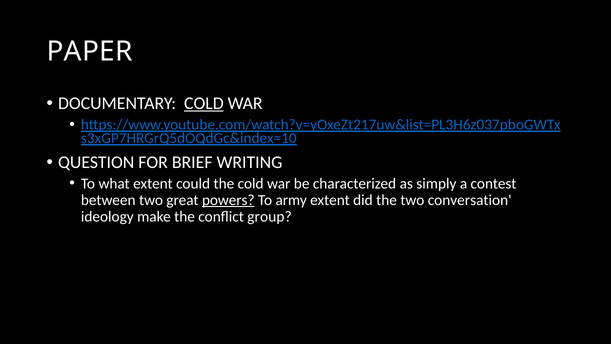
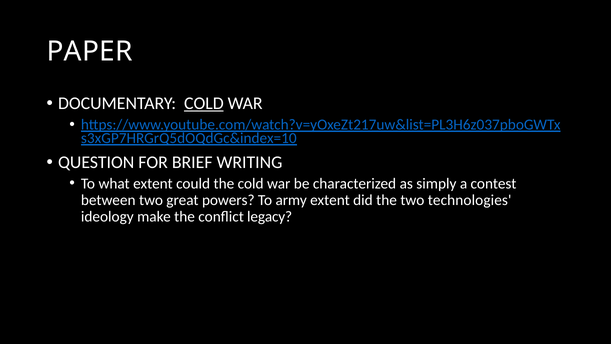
powers underline: present -> none
conversation: conversation -> technologies
group: group -> legacy
